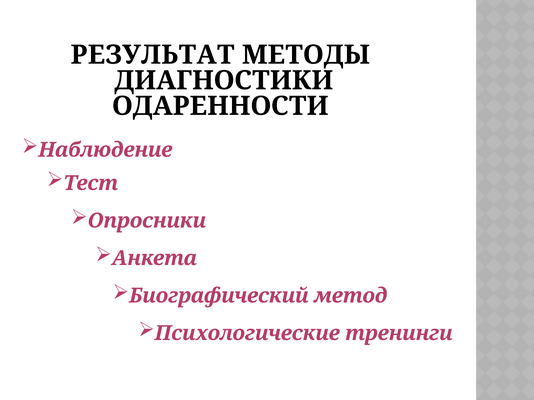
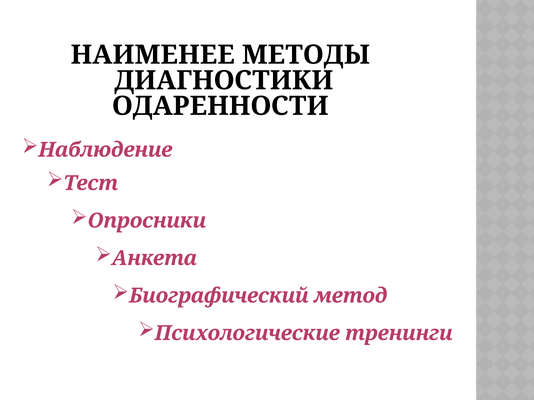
РЕЗУЛЬТАТ: РЕЗУЛЬТАТ -> НАИМЕНЕЕ
